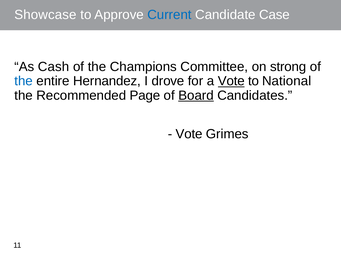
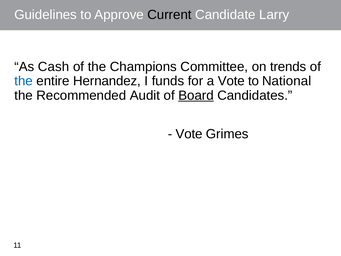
Showcase: Showcase -> Guidelines
Current colour: blue -> black
Case: Case -> Larry
strong: strong -> trends
drove: drove -> funds
Vote at (231, 81) underline: present -> none
Page: Page -> Audit
